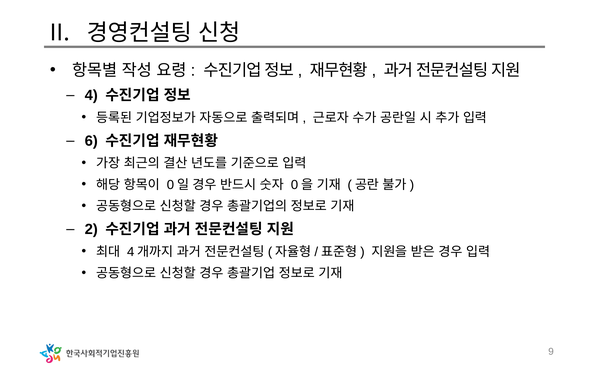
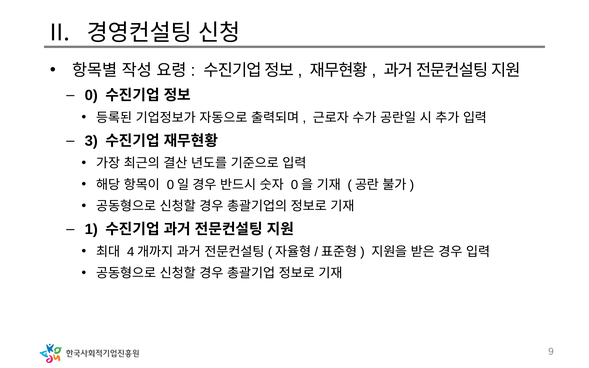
4: 4 -> 0
6: 6 -> 3
2: 2 -> 1
